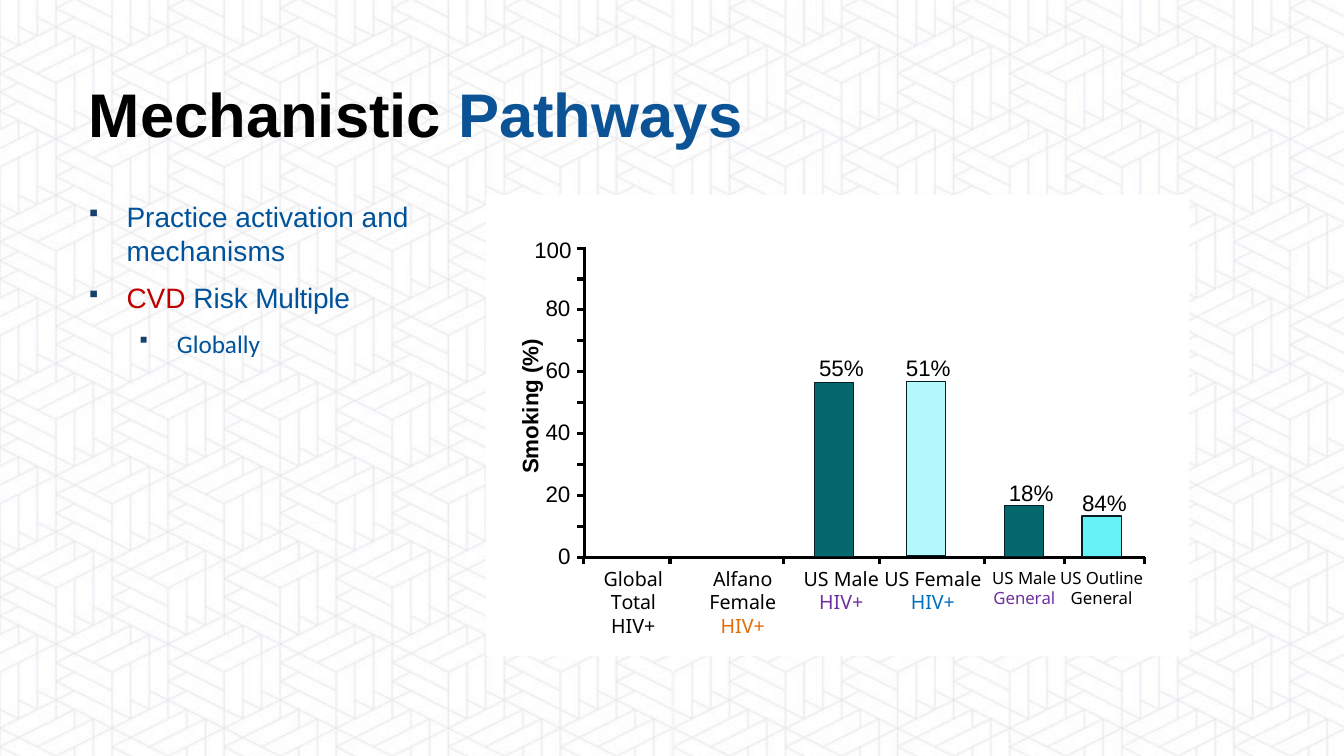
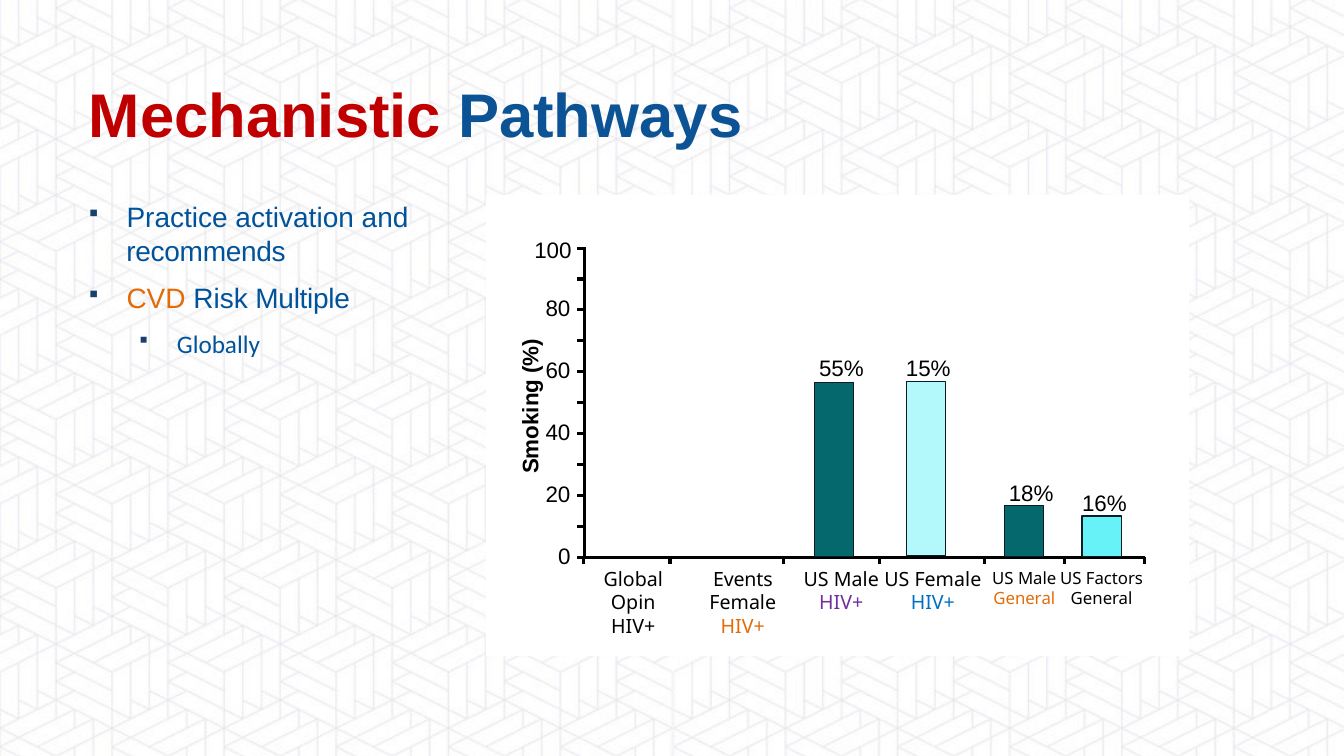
Mechanistic colour: black -> red
mechanisms: mechanisms -> recommends
CVD colour: red -> orange
51%: 51% -> 15%
84%: 84% -> 16%
Alfano: Alfano -> Events
Outline: Outline -> Factors
General at (1024, 599) colour: purple -> orange
Total: Total -> Opin
